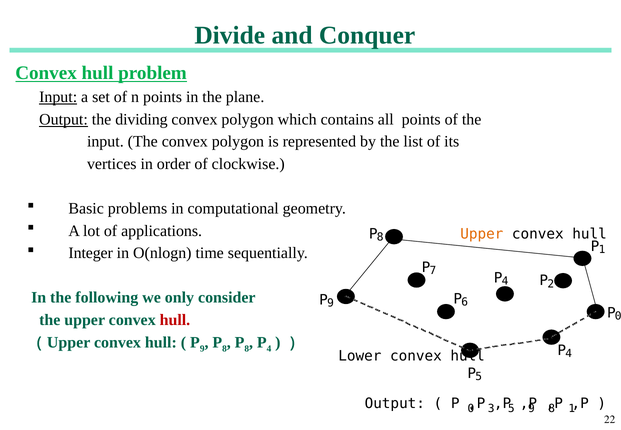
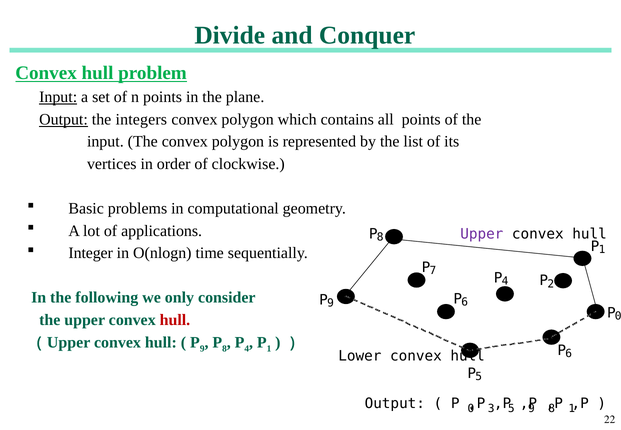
dividing: dividing -> integers
Upper at (482, 234) colour: orange -> purple
8 at (247, 348): 8 -> 4
4 at (269, 348): 4 -> 1
4 at (569, 353): 4 -> 6
